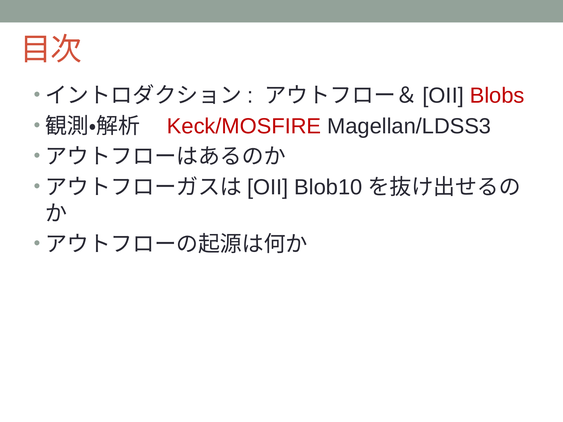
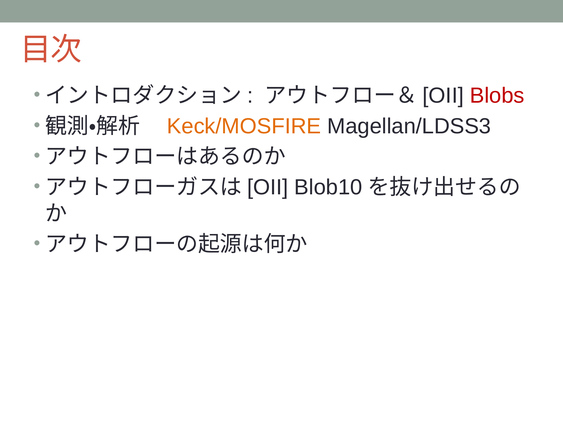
Keck/MOSFIRE colour: red -> orange
